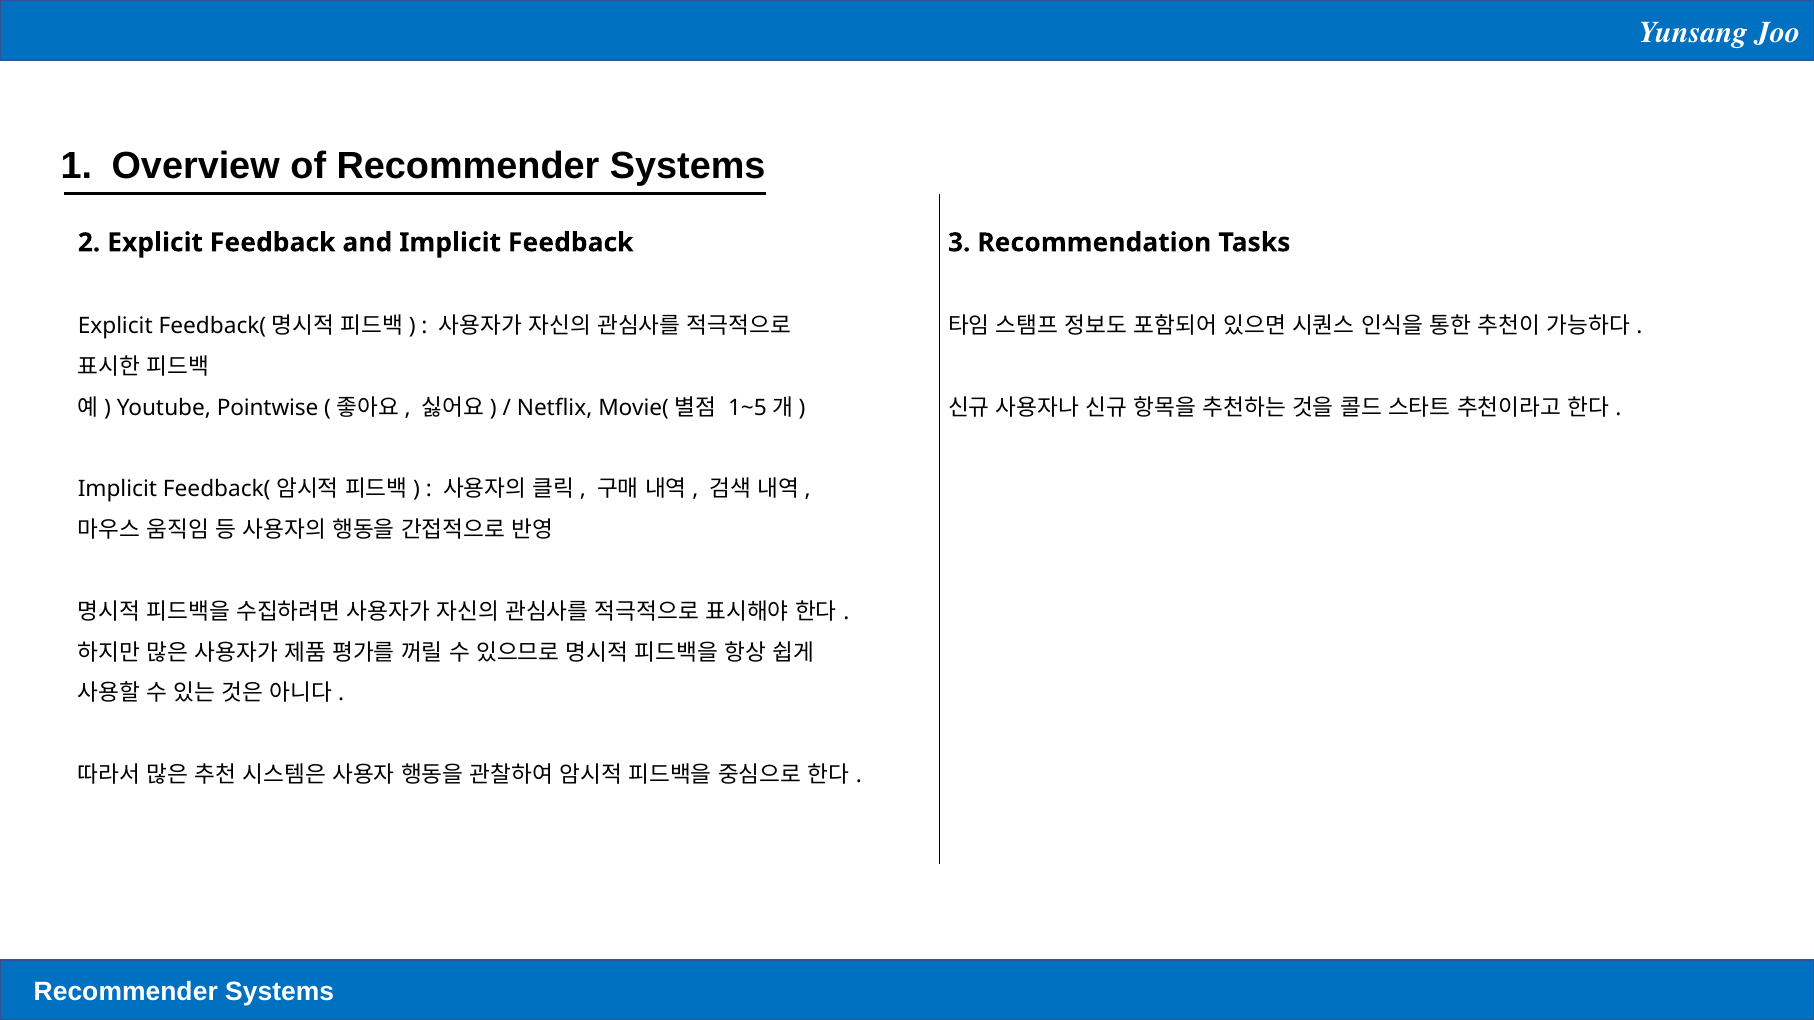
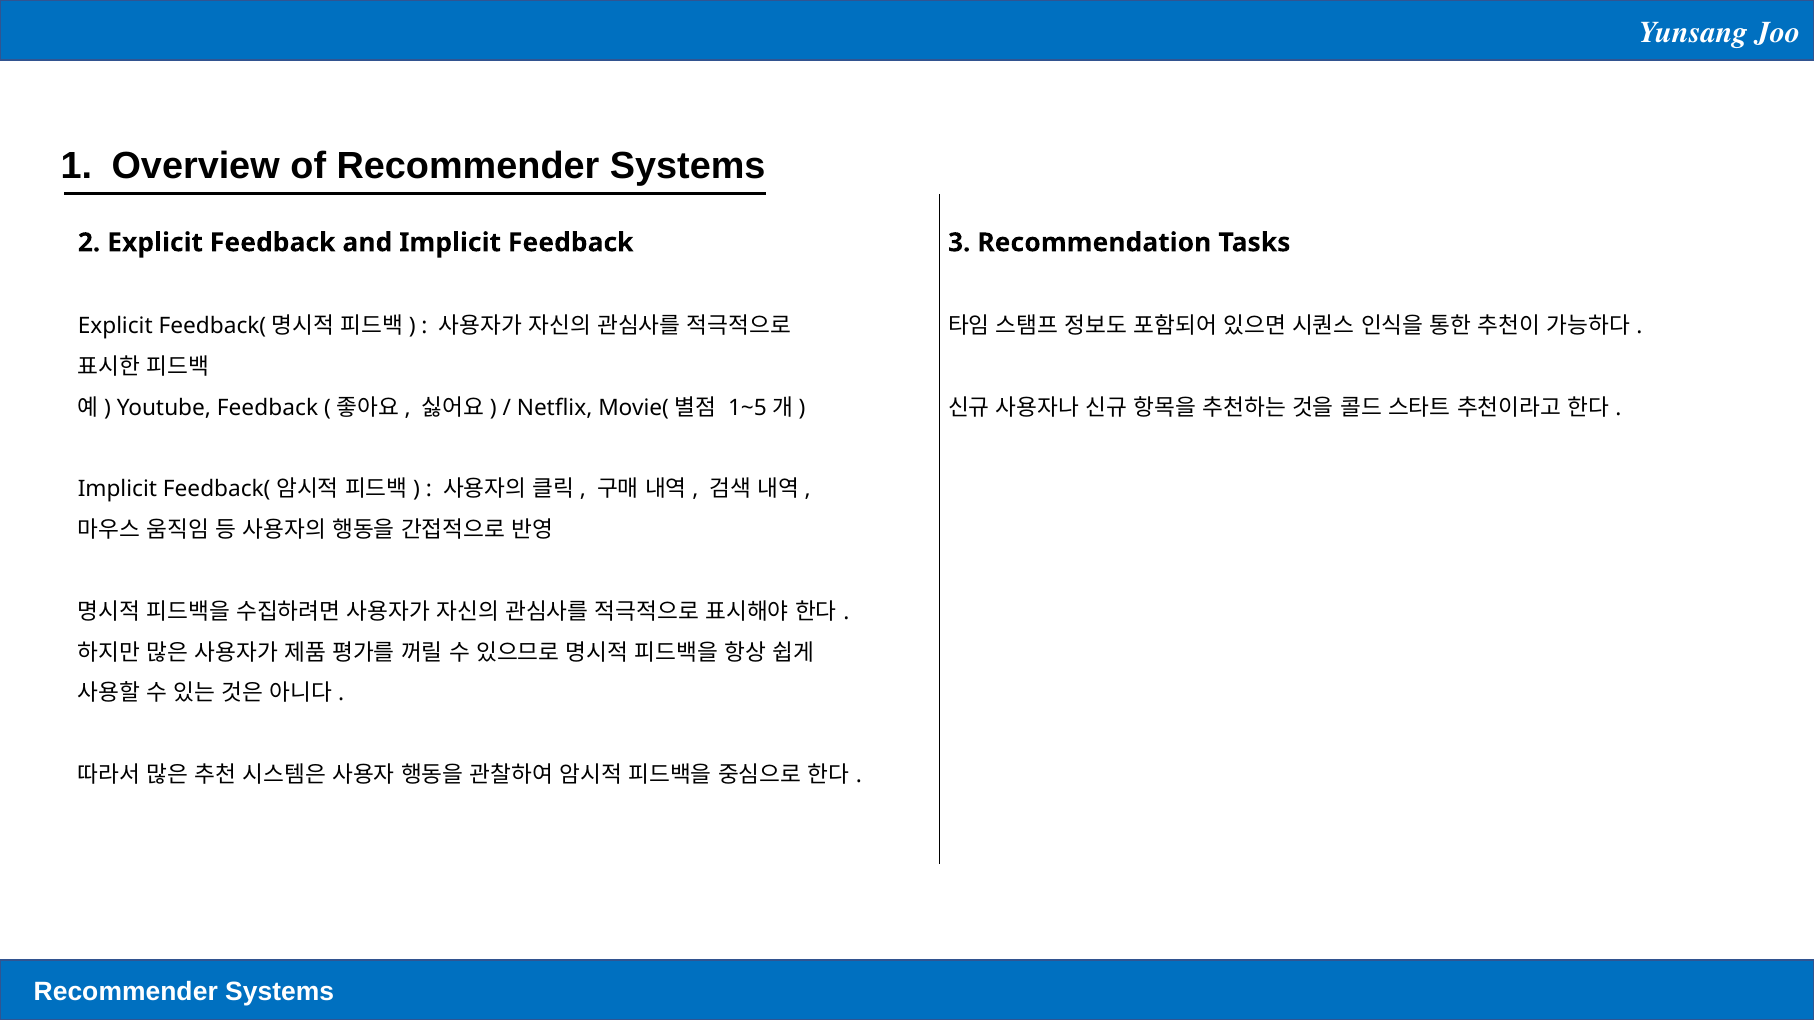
Youtube Pointwise: Pointwise -> Feedback
